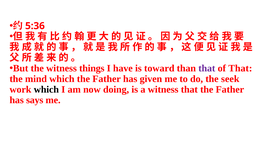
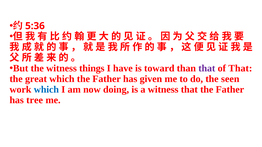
mind: mind -> great
seek: seek -> seen
which at (46, 90) colour: black -> blue
says: says -> tree
